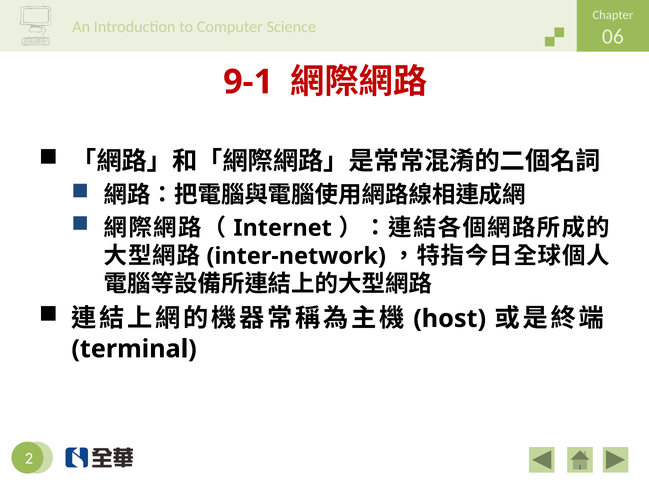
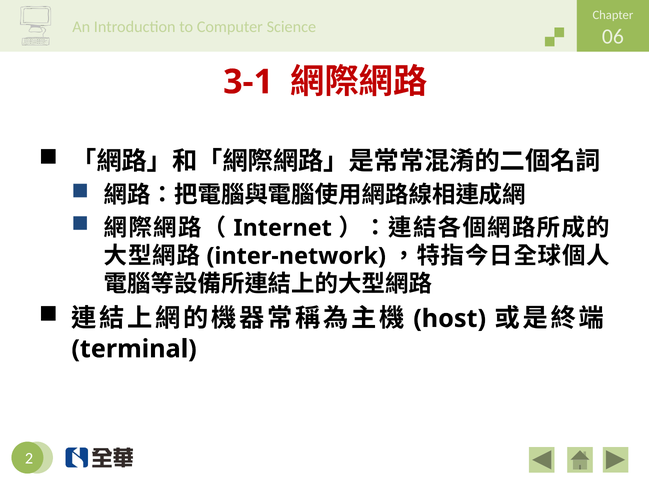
9-1: 9-1 -> 3-1
